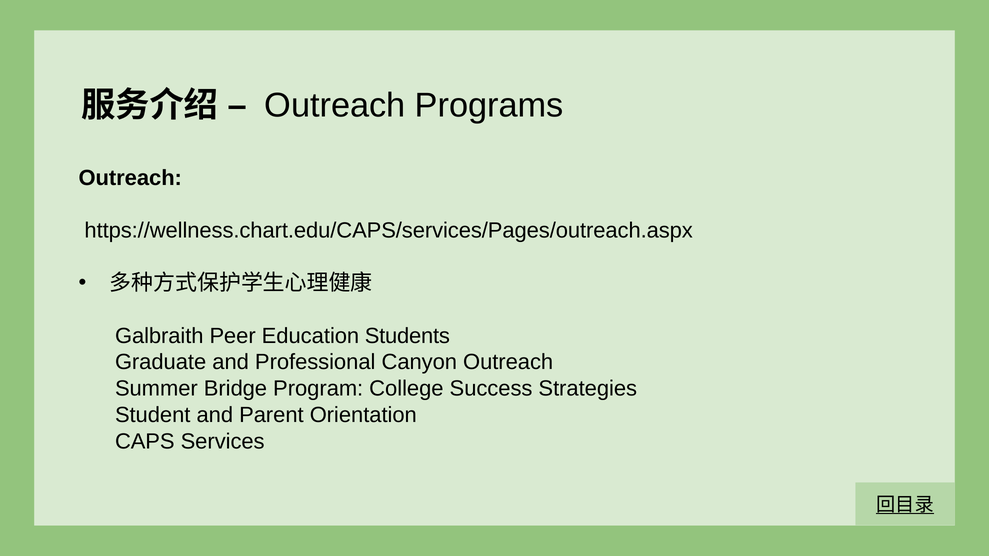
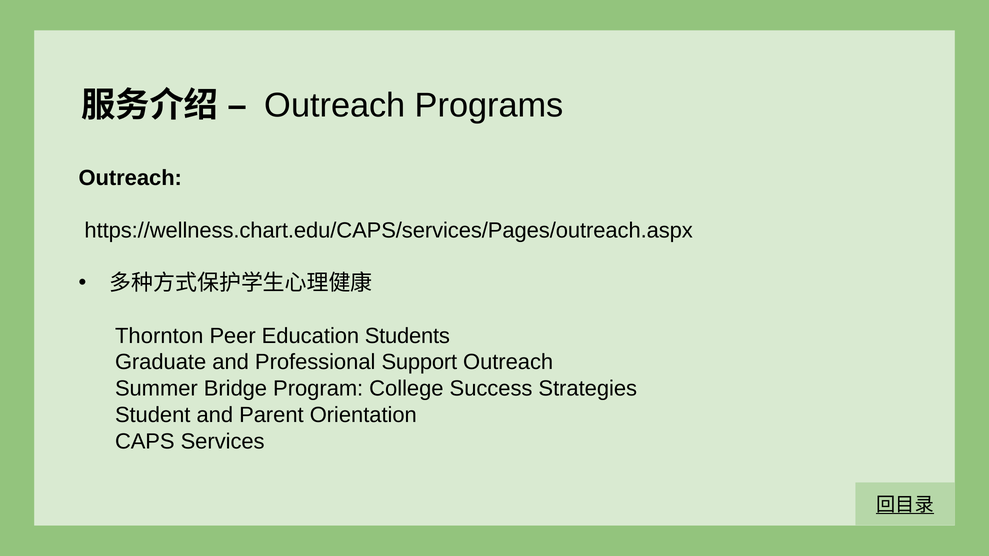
Galbraith: Galbraith -> Thornton
Canyon: Canyon -> Support
